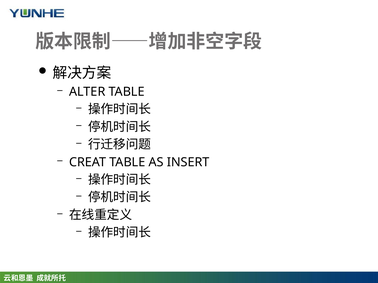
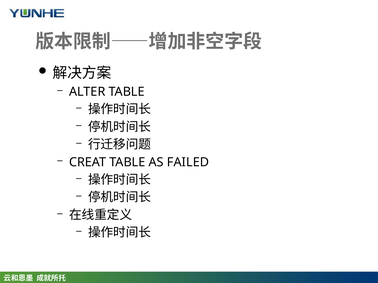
INSERT: INSERT -> FAILED
